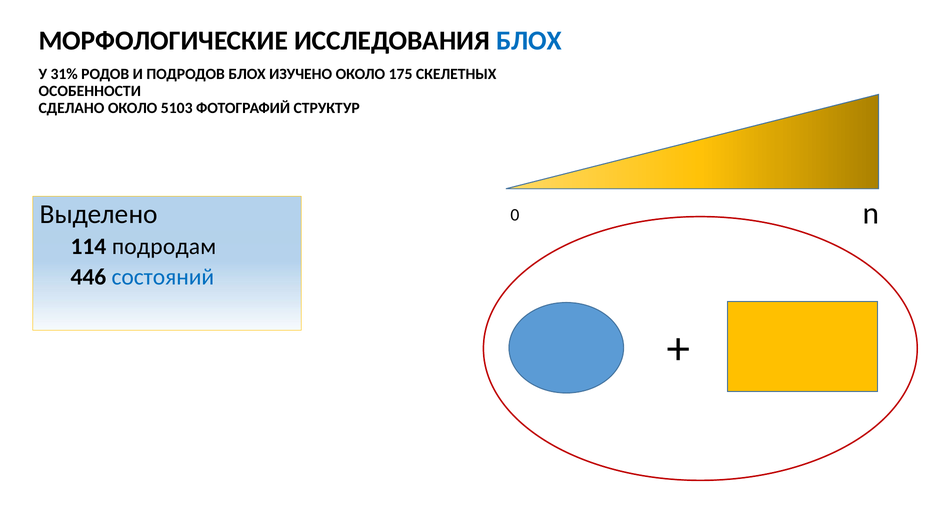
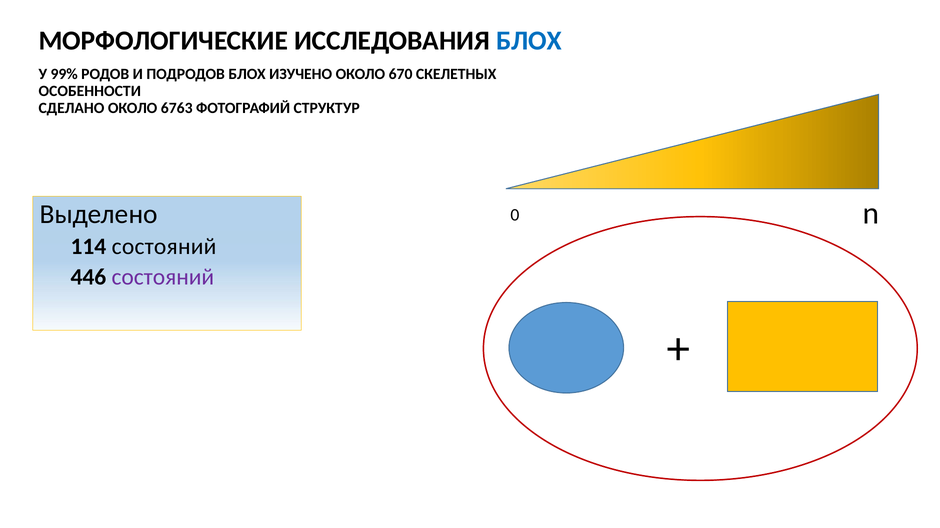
31%: 31% -> 99%
175: 175 -> 670
5103: 5103 -> 6763
114 подродам: подродам -> состояний
состояний at (163, 277) colour: blue -> purple
